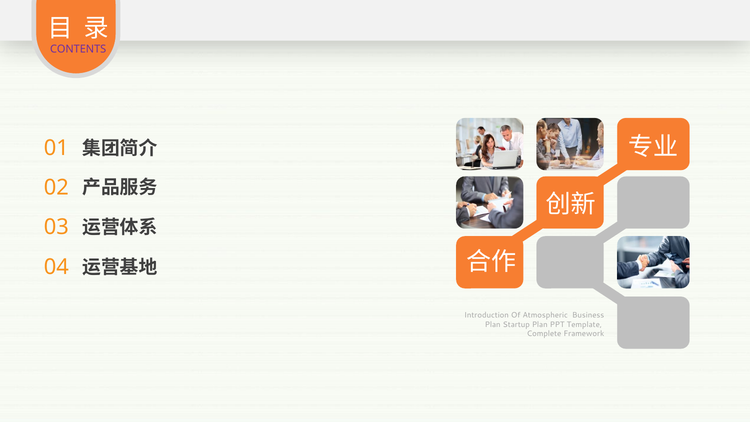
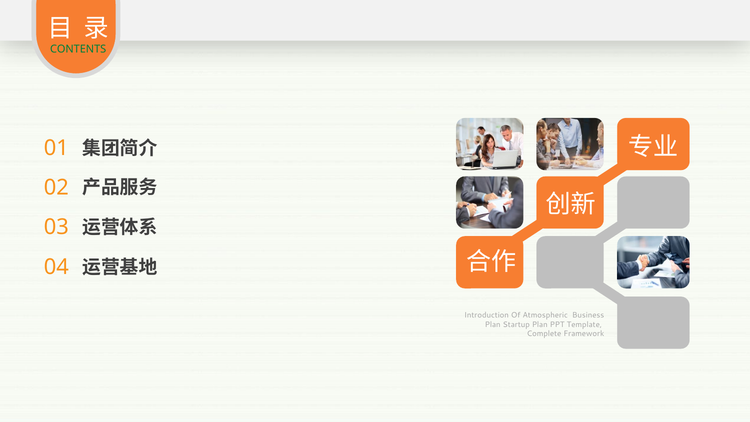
CONTENTS colour: purple -> green
